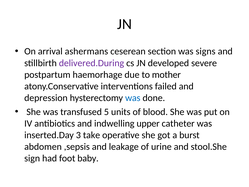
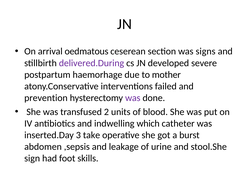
ashermans: ashermans -> oedmatous
depression: depression -> prevention
was at (133, 98) colour: blue -> purple
5: 5 -> 2
upper: upper -> which
baby: baby -> skills
